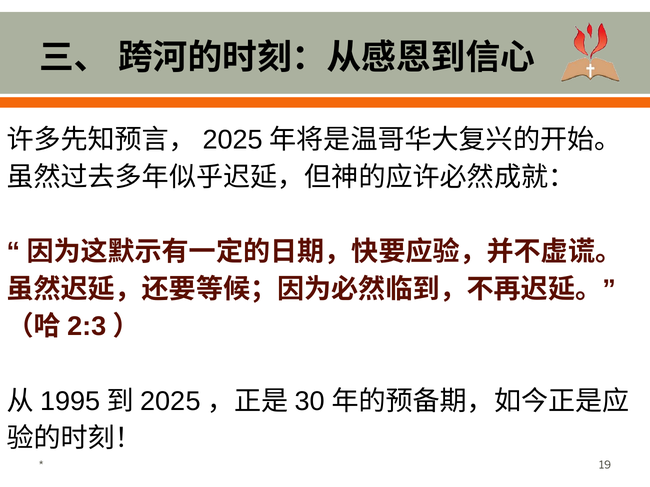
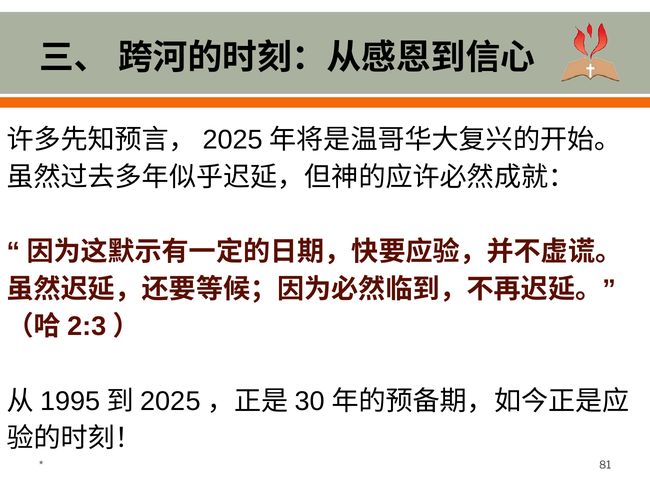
19: 19 -> 81
